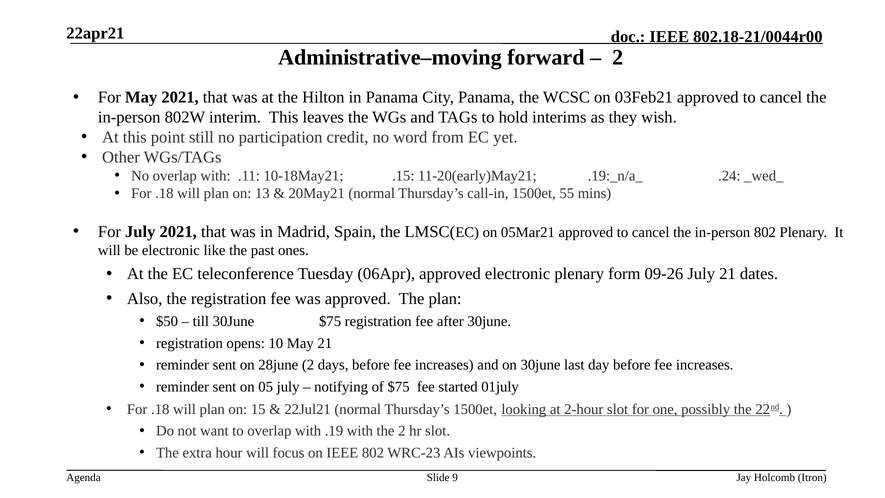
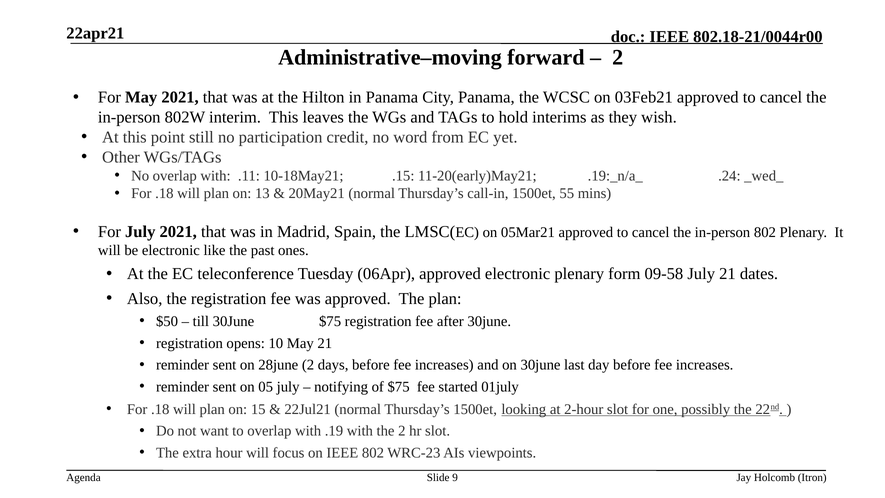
09-26: 09-26 -> 09-58
